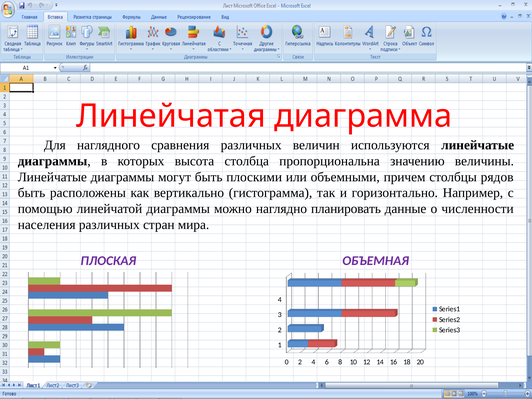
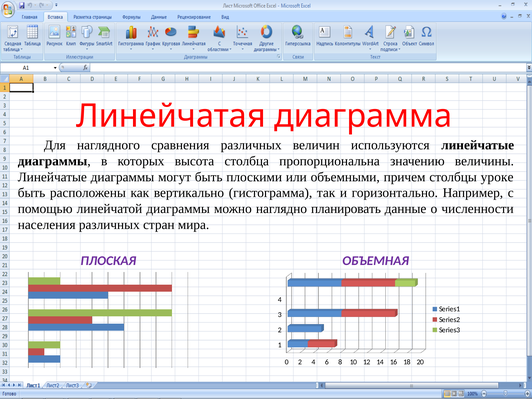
рядов: рядов -> уроке
